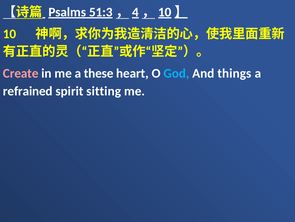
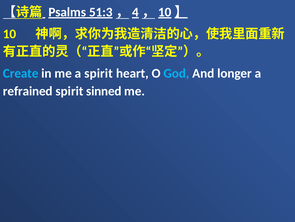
Create colour: pink -> light blue
a these: these -> spirit
things: things -> longer
sitting: sitting -> sinned
